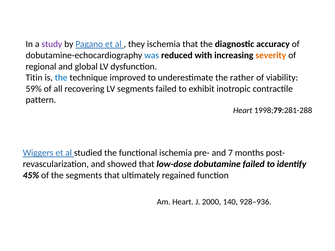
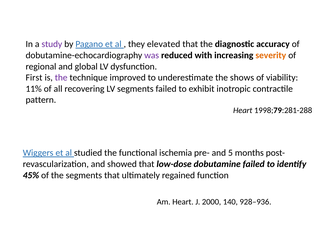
they ischemia: ischemia -> elevated
was colour: blue -> purple
Titin: Titin -> First
the at (61, 78) colour: blue -> purple
rather: rather -> shows
59%: 59% -> 11%
7: 7 -> 5
